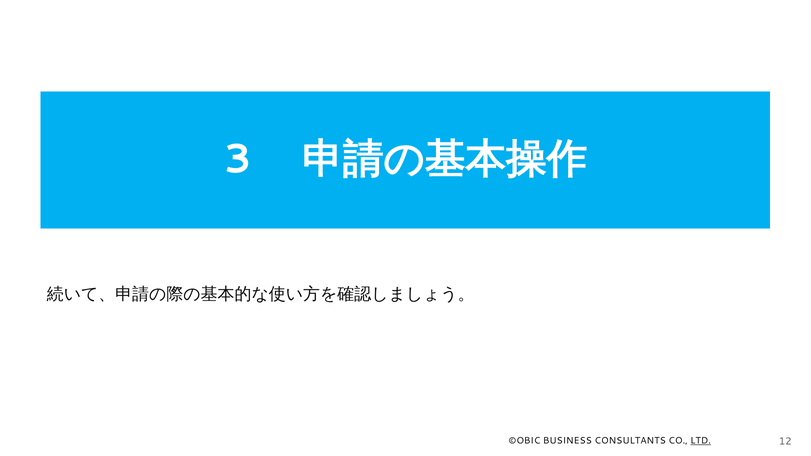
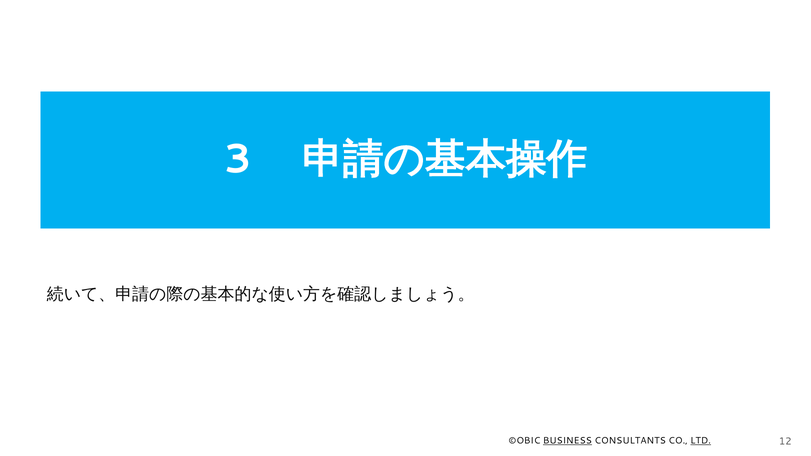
BUSINESS underline: none -> present
